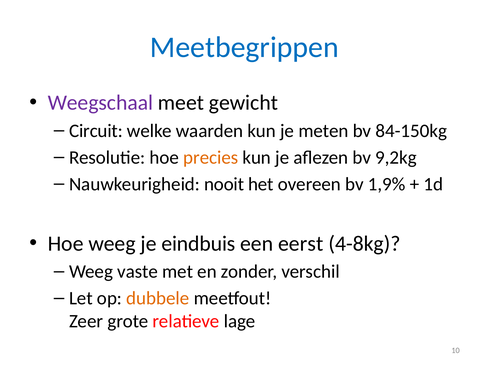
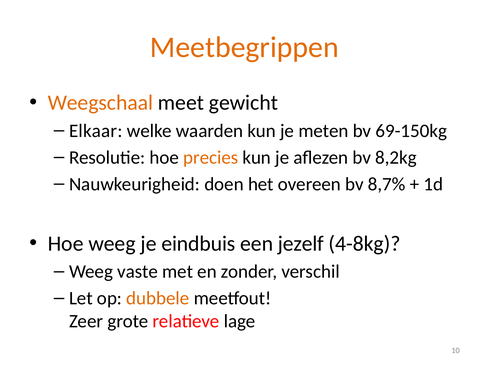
Meetbegrippen colour: blue -> orange
Weegschaal colour: purple -> orange
Circuit: Circuit -> Elkaar
84-150kg: 84-150kg -> 69-150kg
9,2kg: 9,2kg -> 8,2kg
nooit: nooit -> doen
1,9%: 1,9% -> 8,7%
eerst: eerst -> jezelf
